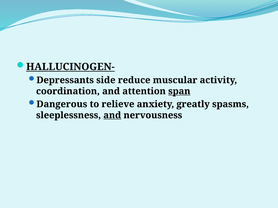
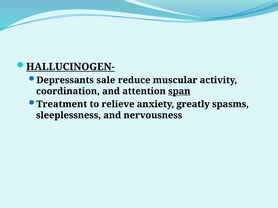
side: side -> sale
Dangerous: Dangerous -> Treatment
and at (112, 116) underline: present -> none
